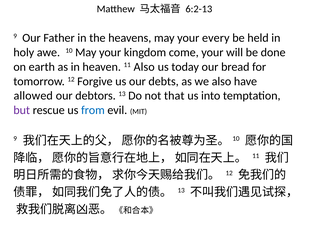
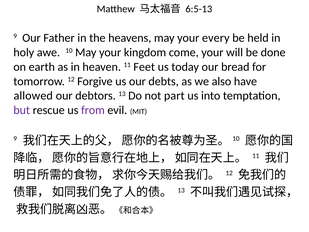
6:2-13: 6:2-13 -> 6:5-13
11 Also: Also -> Feet
that: that -> part
from colour: blue -> purple
